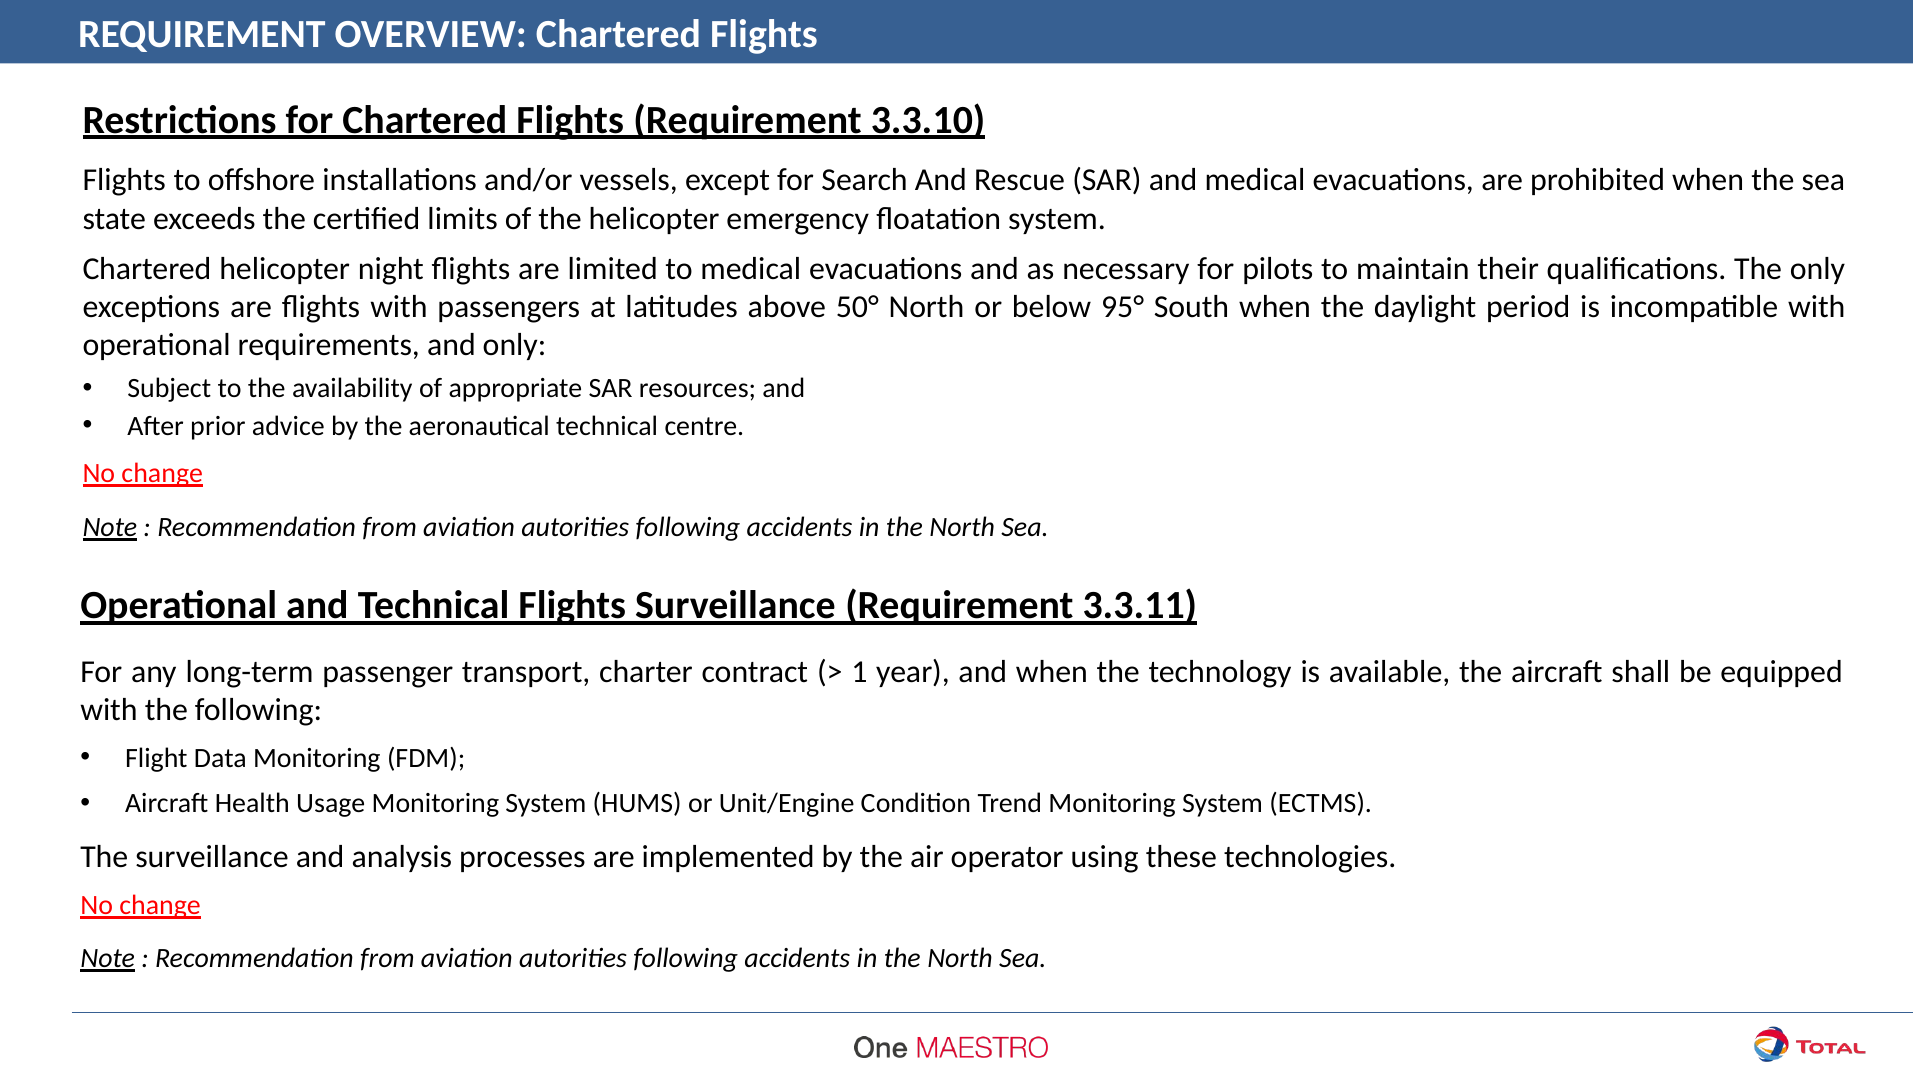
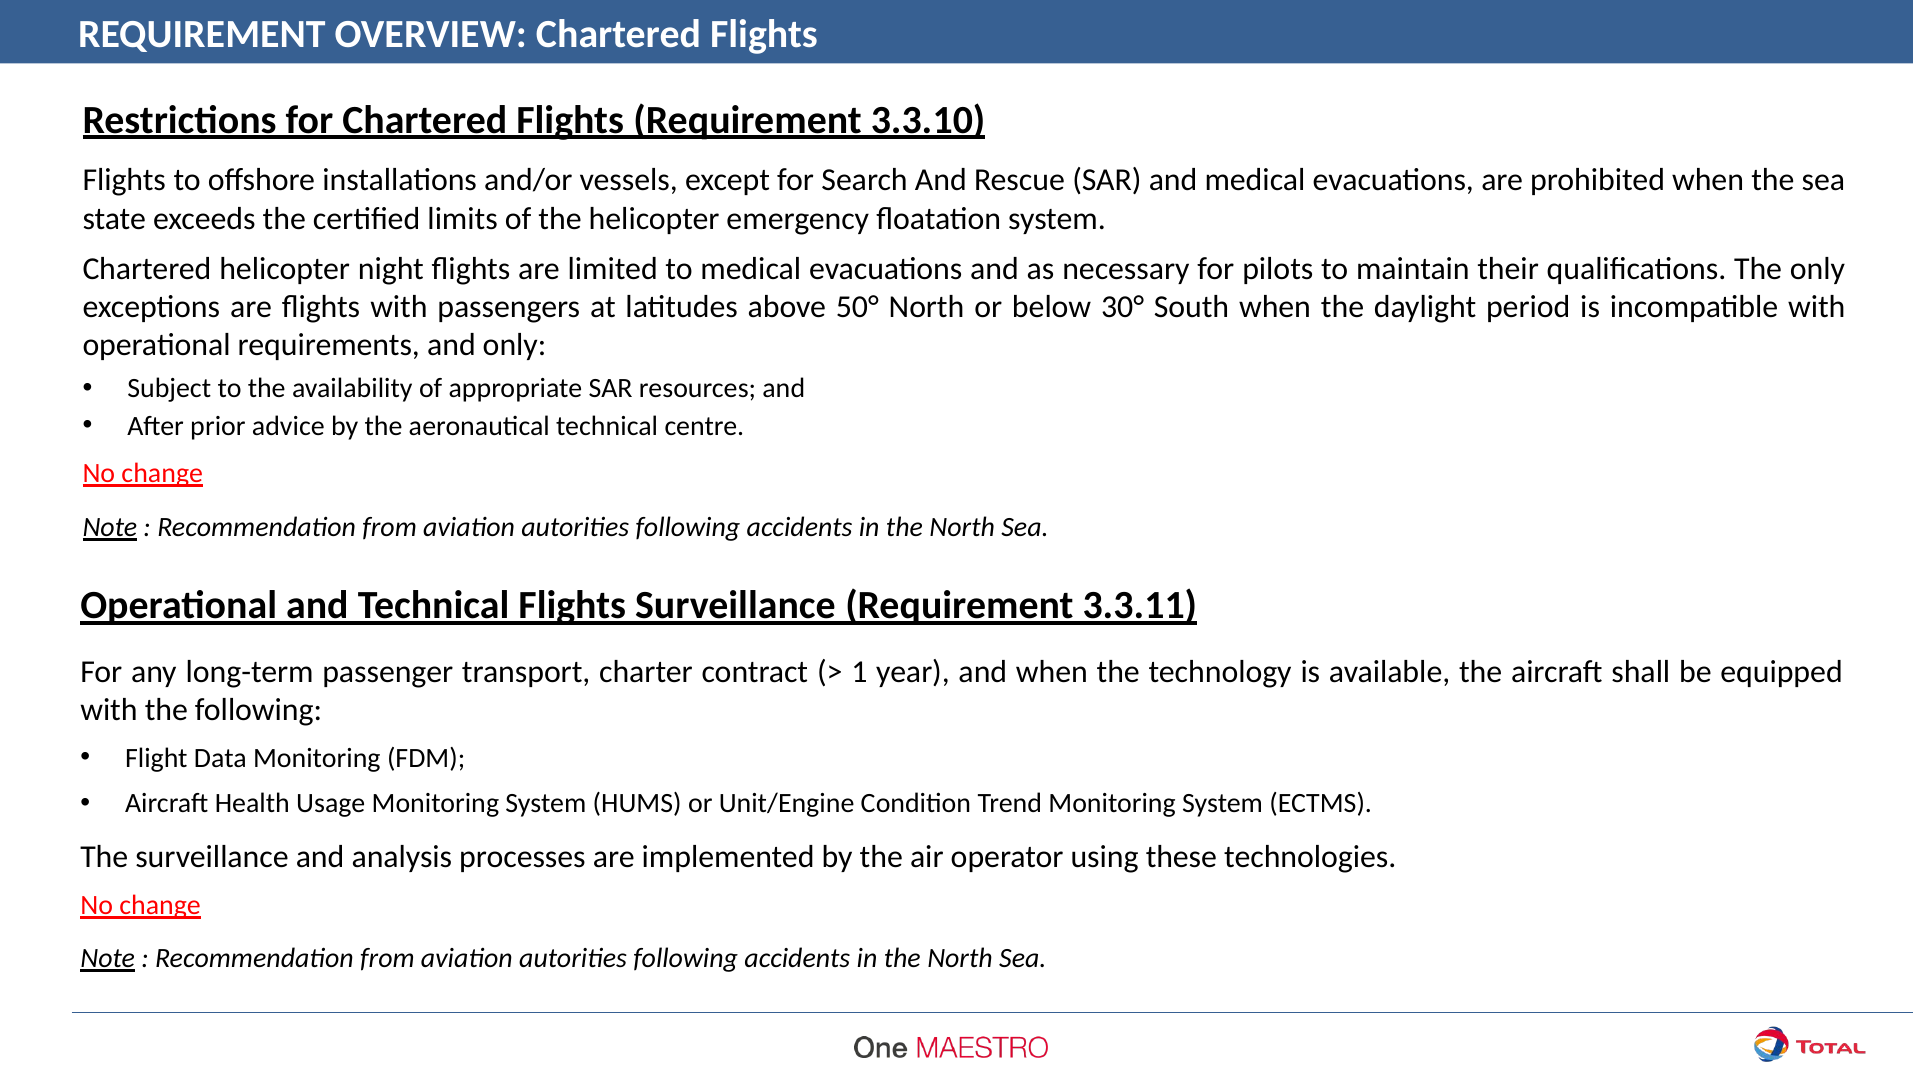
95°: 95° -> 30°
